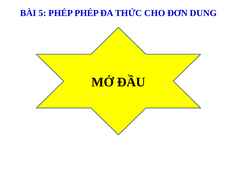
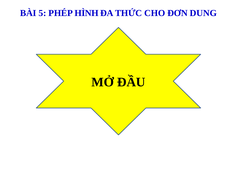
PHÉP PHÉP: PHÉP -> HÌNH
